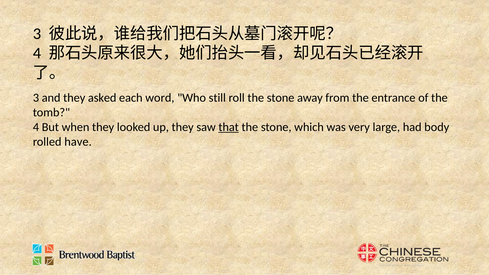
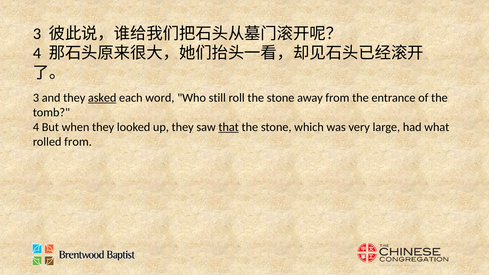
asked underline: none -> present
body: body -> what
rolled have: have -> from
